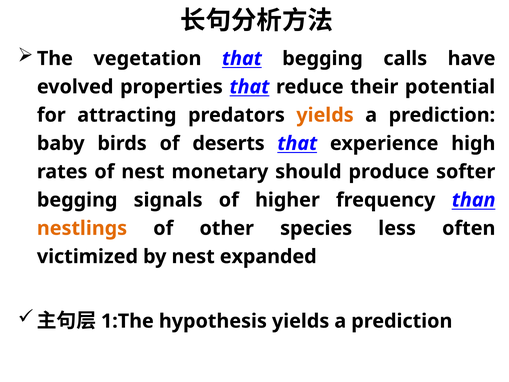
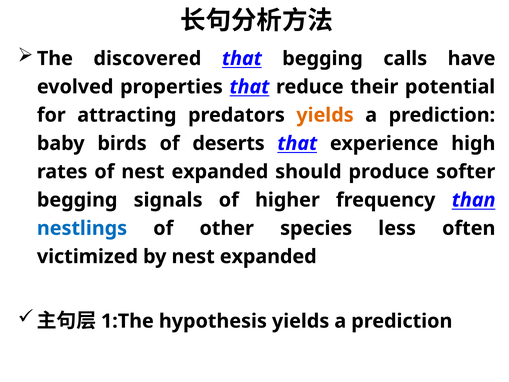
vegetation: vegetation -> discovered
of nest monetary: monetary -> expanded
nestlings colour: orange -> blue
